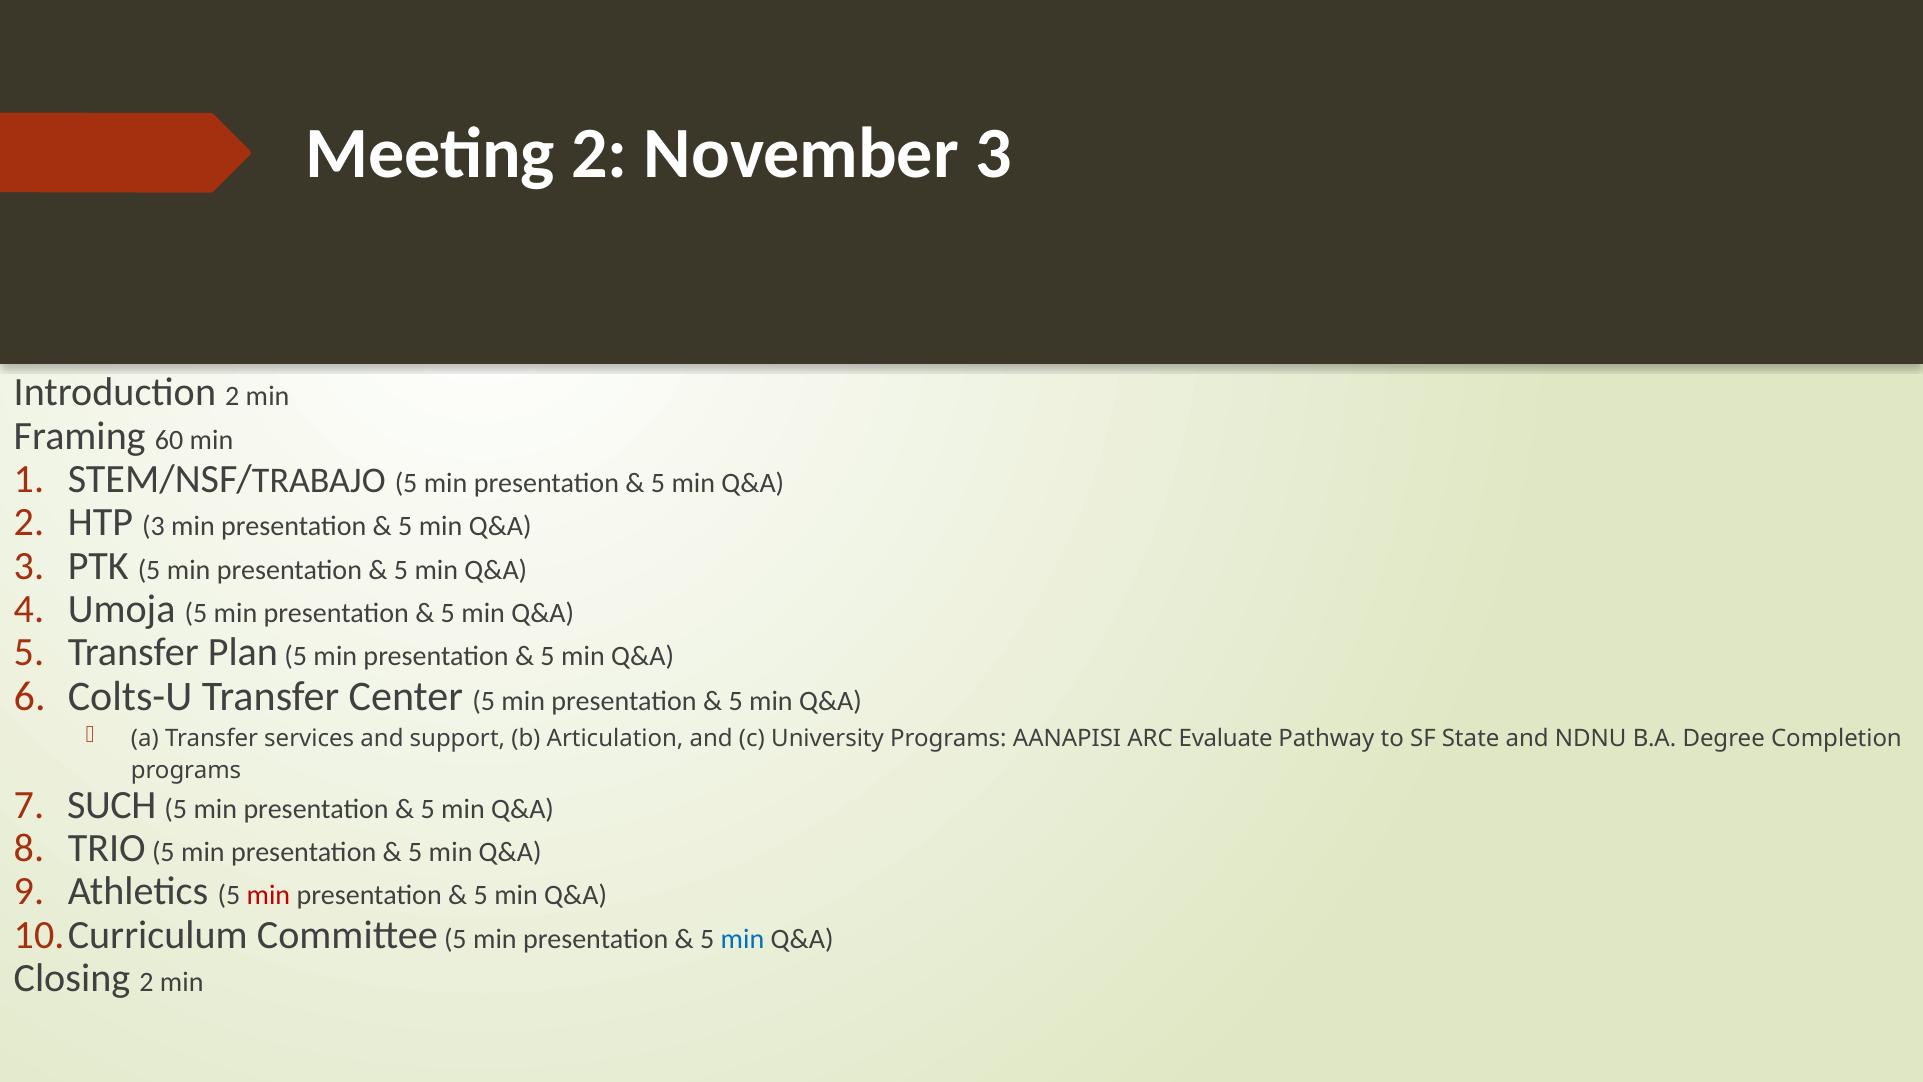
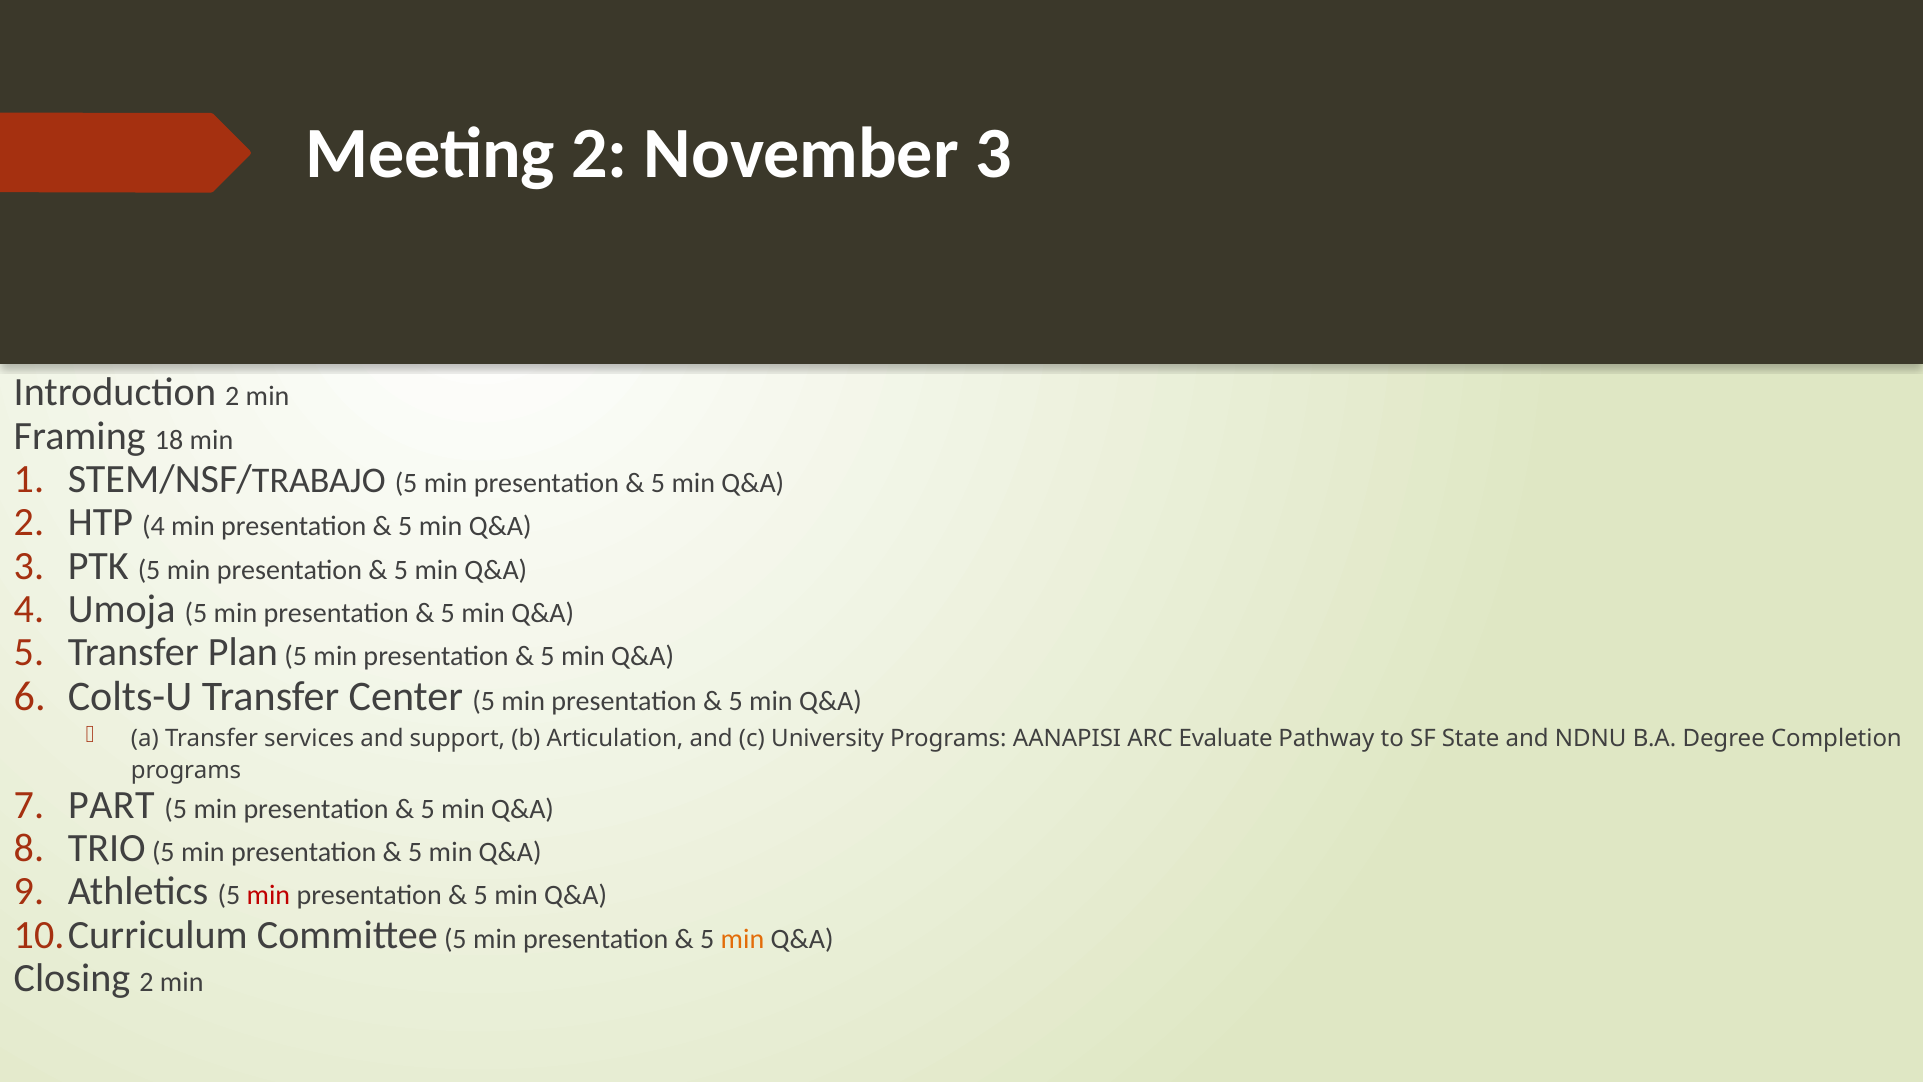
60: 60 -> 18
HTP 3: 3 -> 4
SUCH: SUCH -> PART
min at (743, 938) colour: blue -> orange
